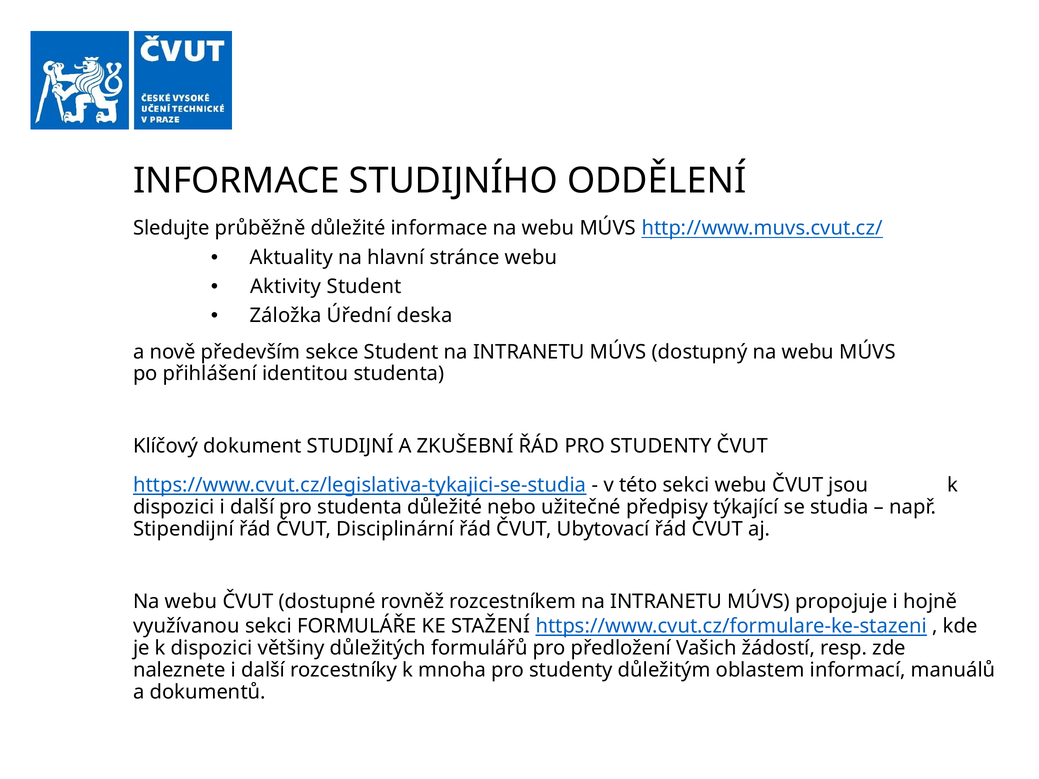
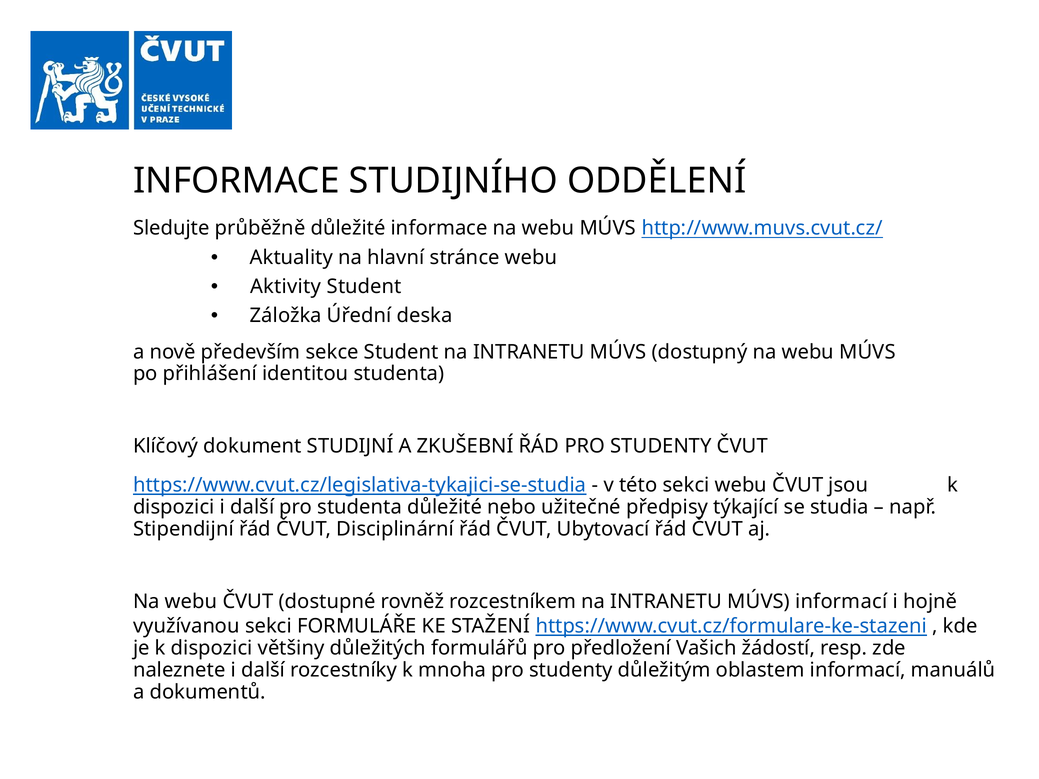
MÚVS propojuje: propojuje -> informací
